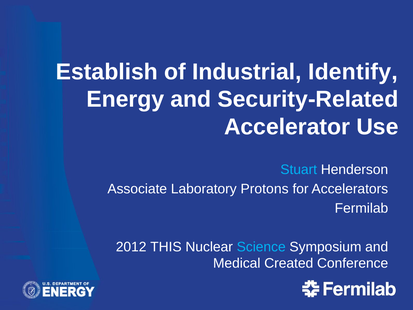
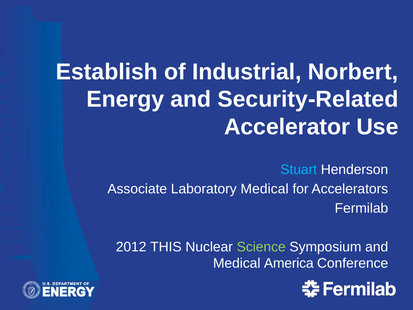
Identify: Identify -> Norbert
Laboratory Protons: Protons -> Medical
Science colour: light blue -> light green
Created: Created -> America
